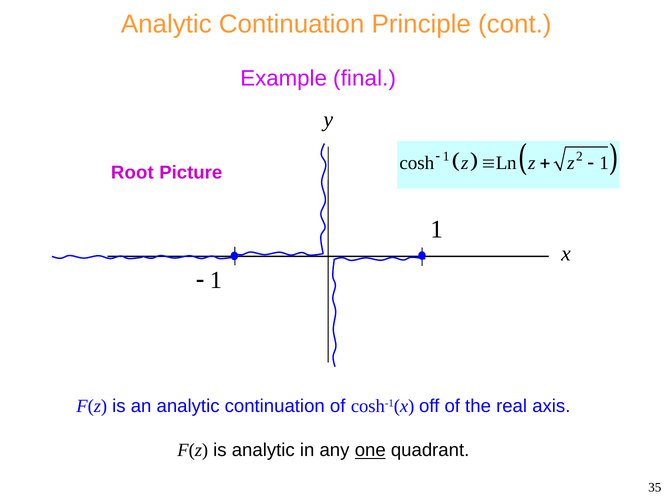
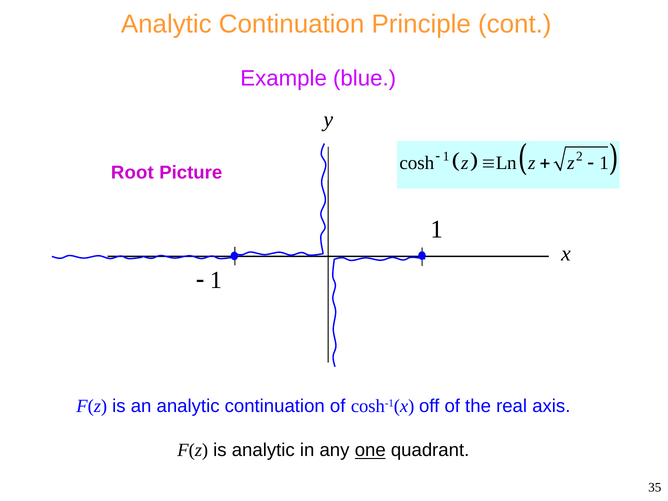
final: final -> blue
